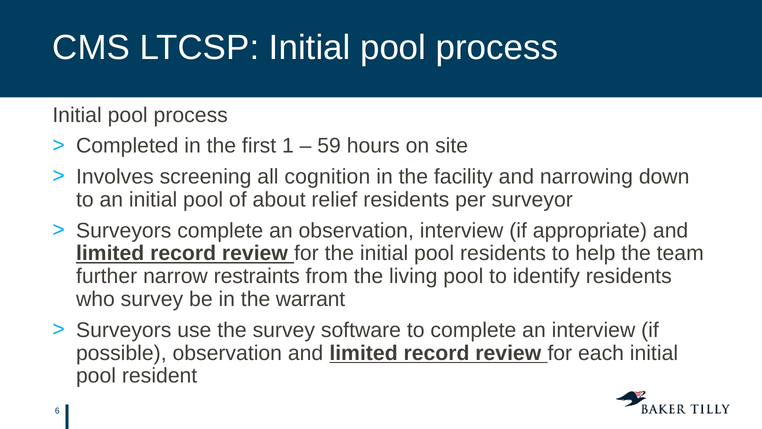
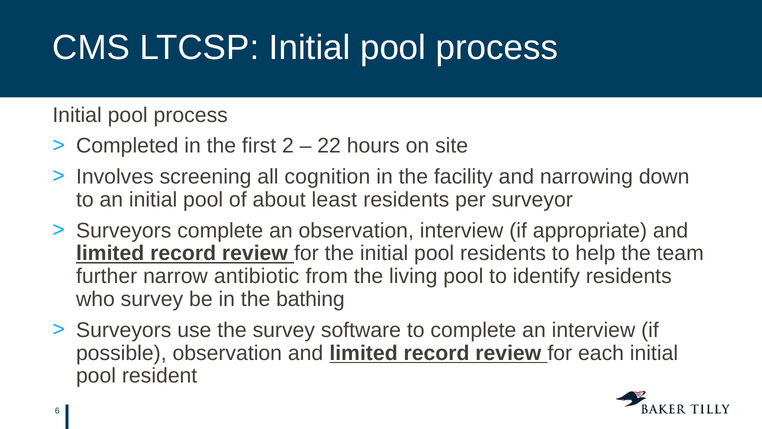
1: 1 -> 2
59: 59 -> 22
relief: relief -> least
restraints: restraints -> antibiotic
warrant: warrant -> bathing
